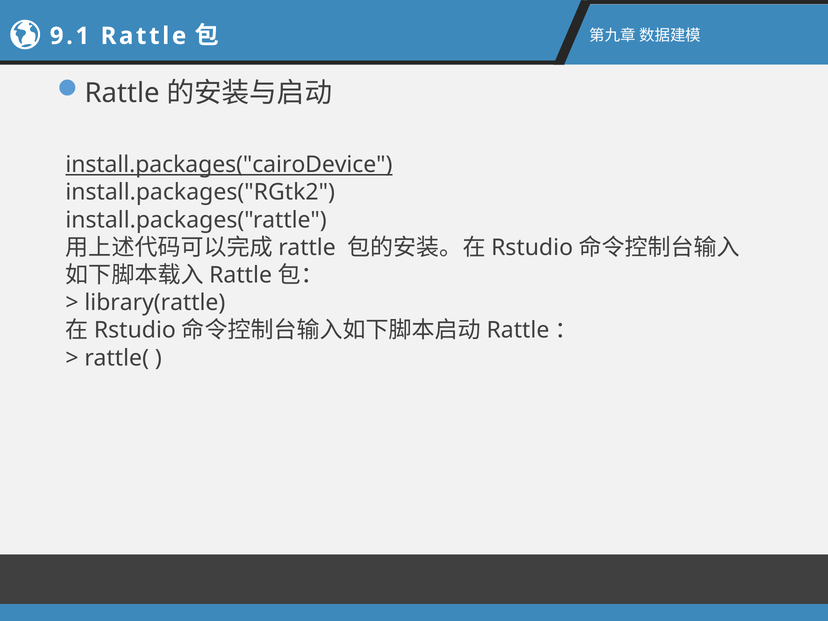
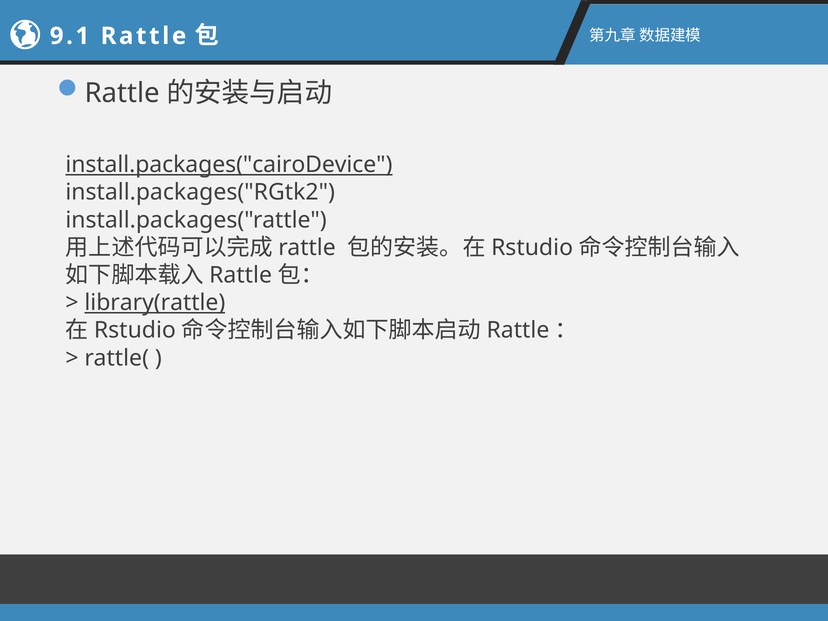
library(rattle underline: none -> present
